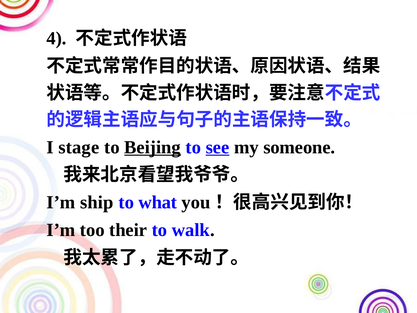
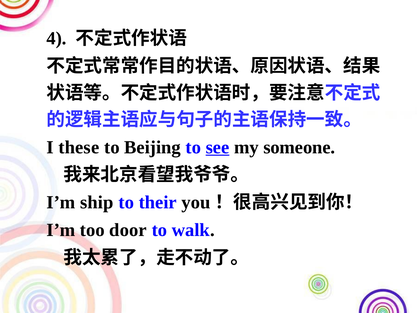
stage: stage -> these
Beijing underline: present -> none
what: what -> their
their: their -> door
